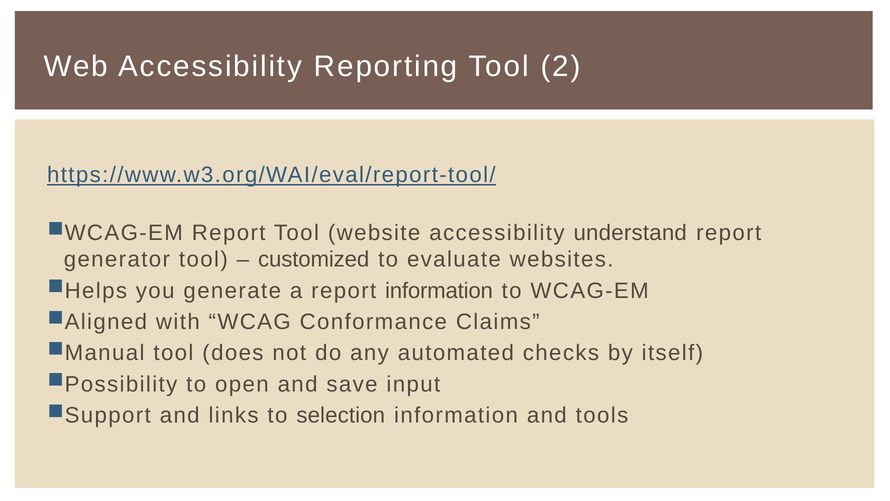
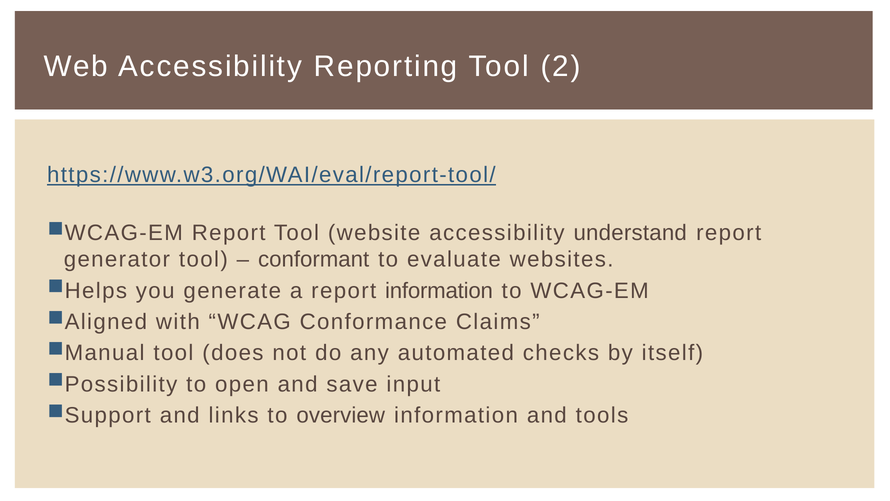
customized: customized -> conformant
selection: selection -> overview
